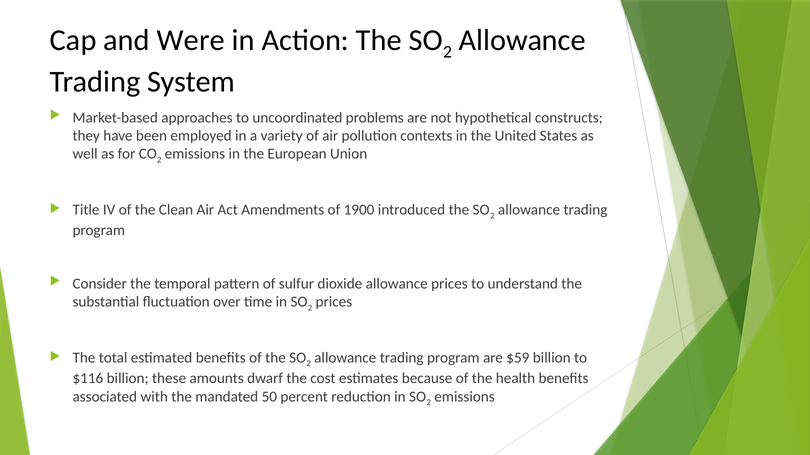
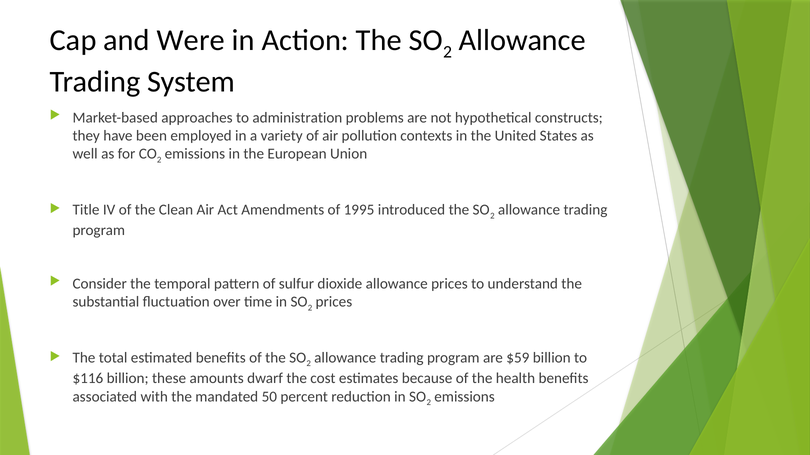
uncoordinated: uncoordinated -> administration
1900: 1900 -> 1995
